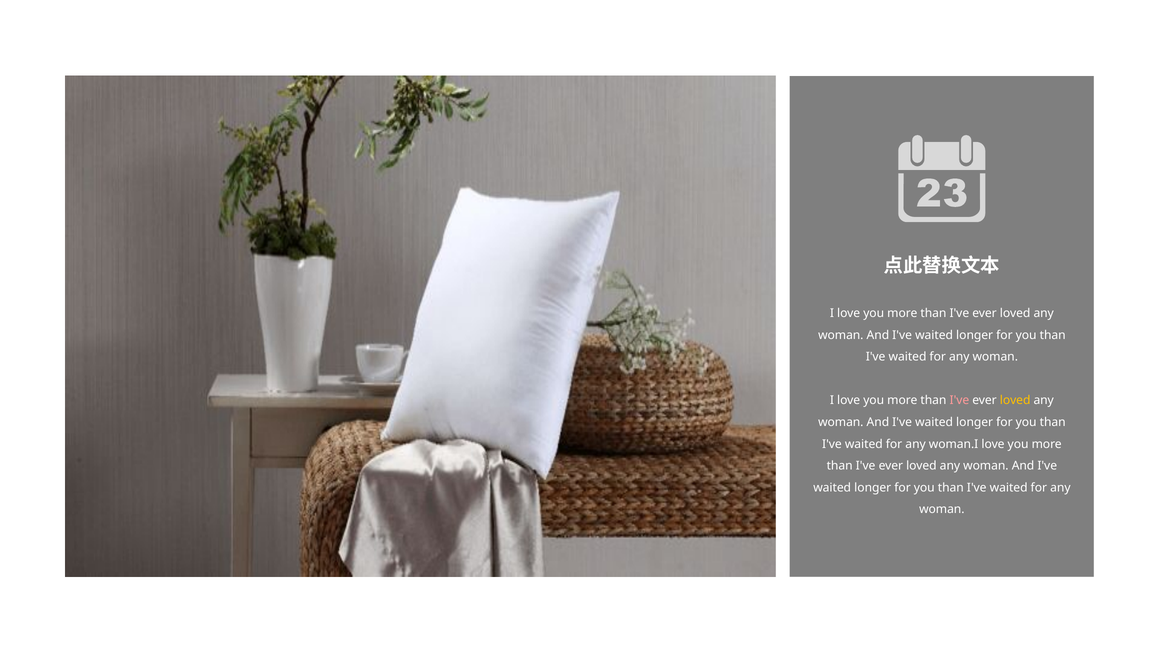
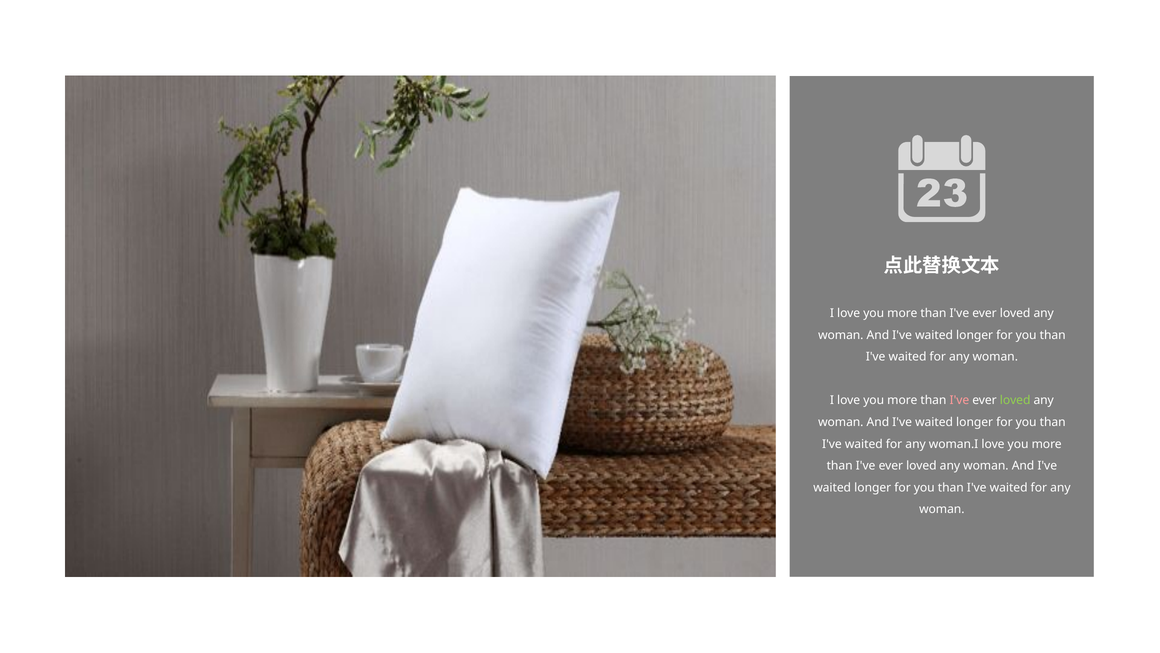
loved at (1015, 400) colour: yellow -> light green
